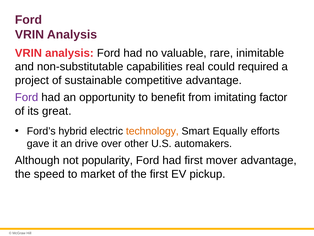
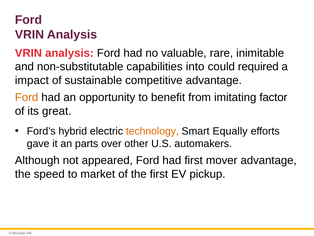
real: real -> into
project: project -> impact
Ford at (27, 97) colour: purple -> orange
drive: drive -> parts
popularity: popularity -> appeared
